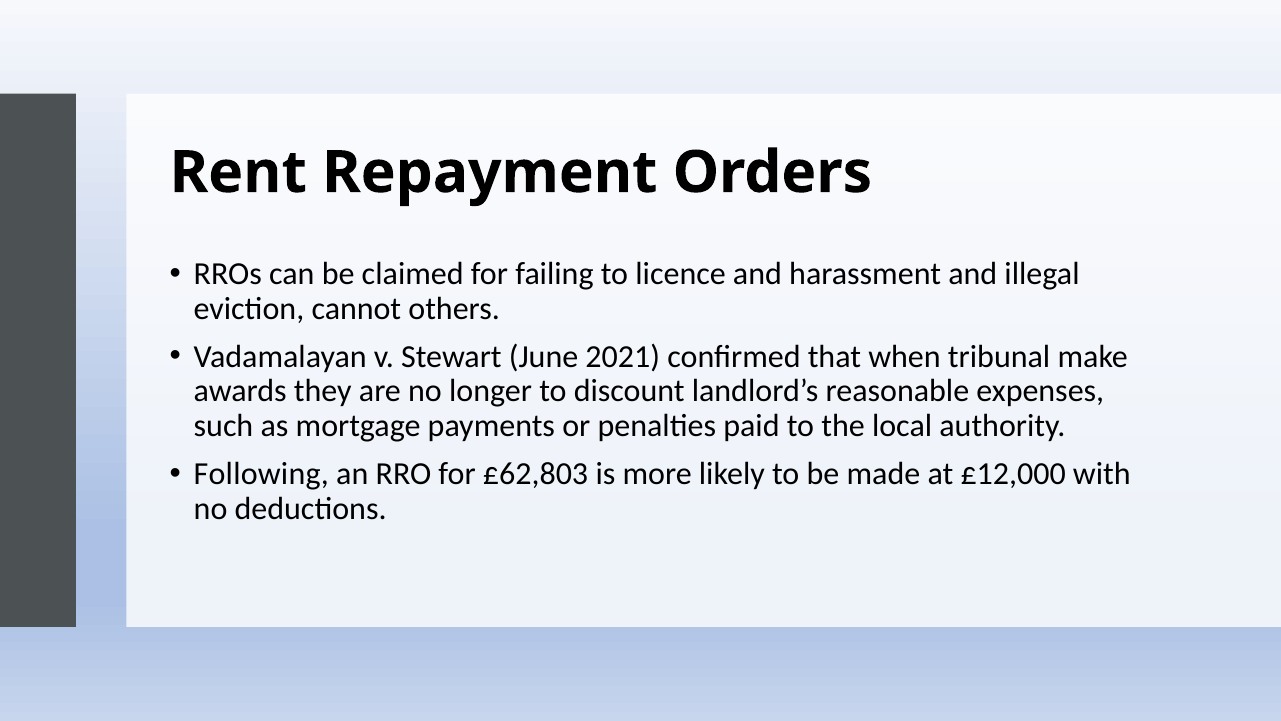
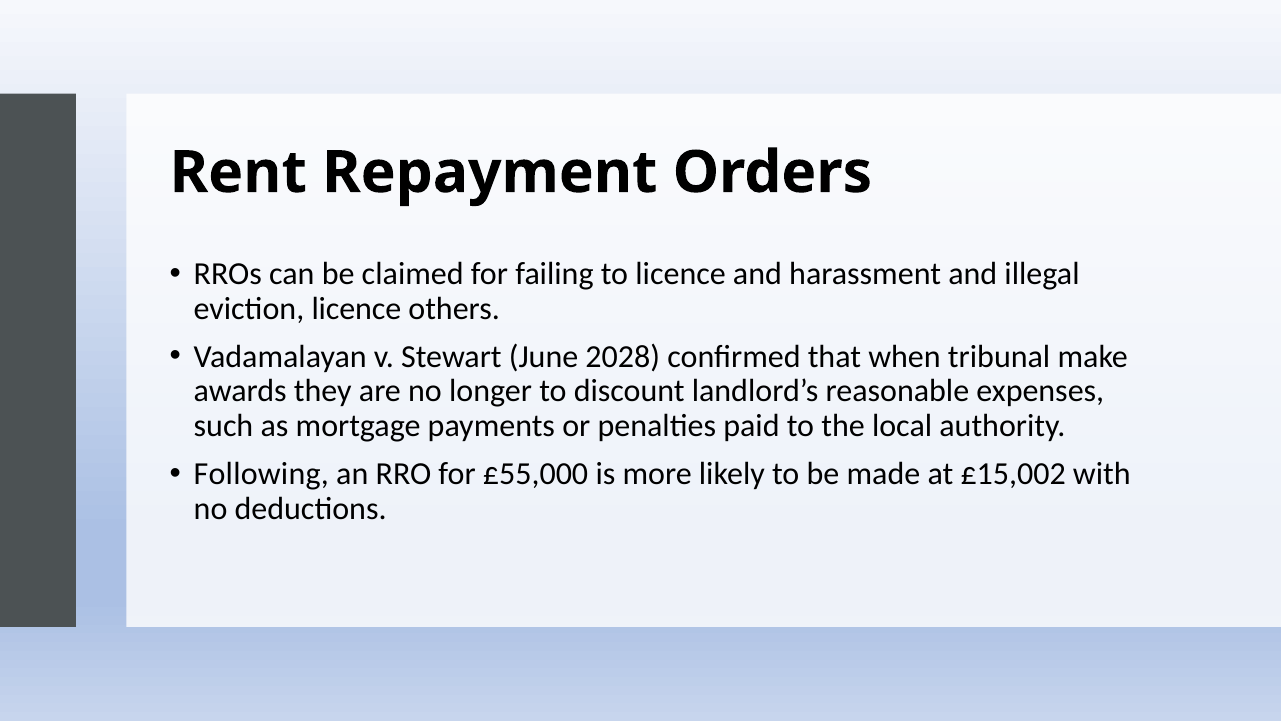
eviction cannot: cannot -> licence
2021: 2021 -> 2028
£62,803: £62,803 -> £55,000
£12,000: £12,000 -> £15,002
